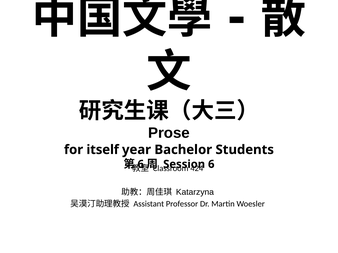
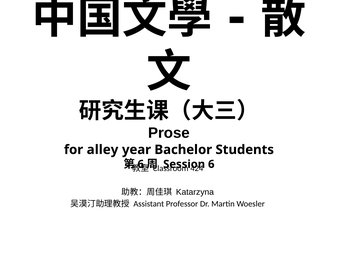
itself: itself -> alley
